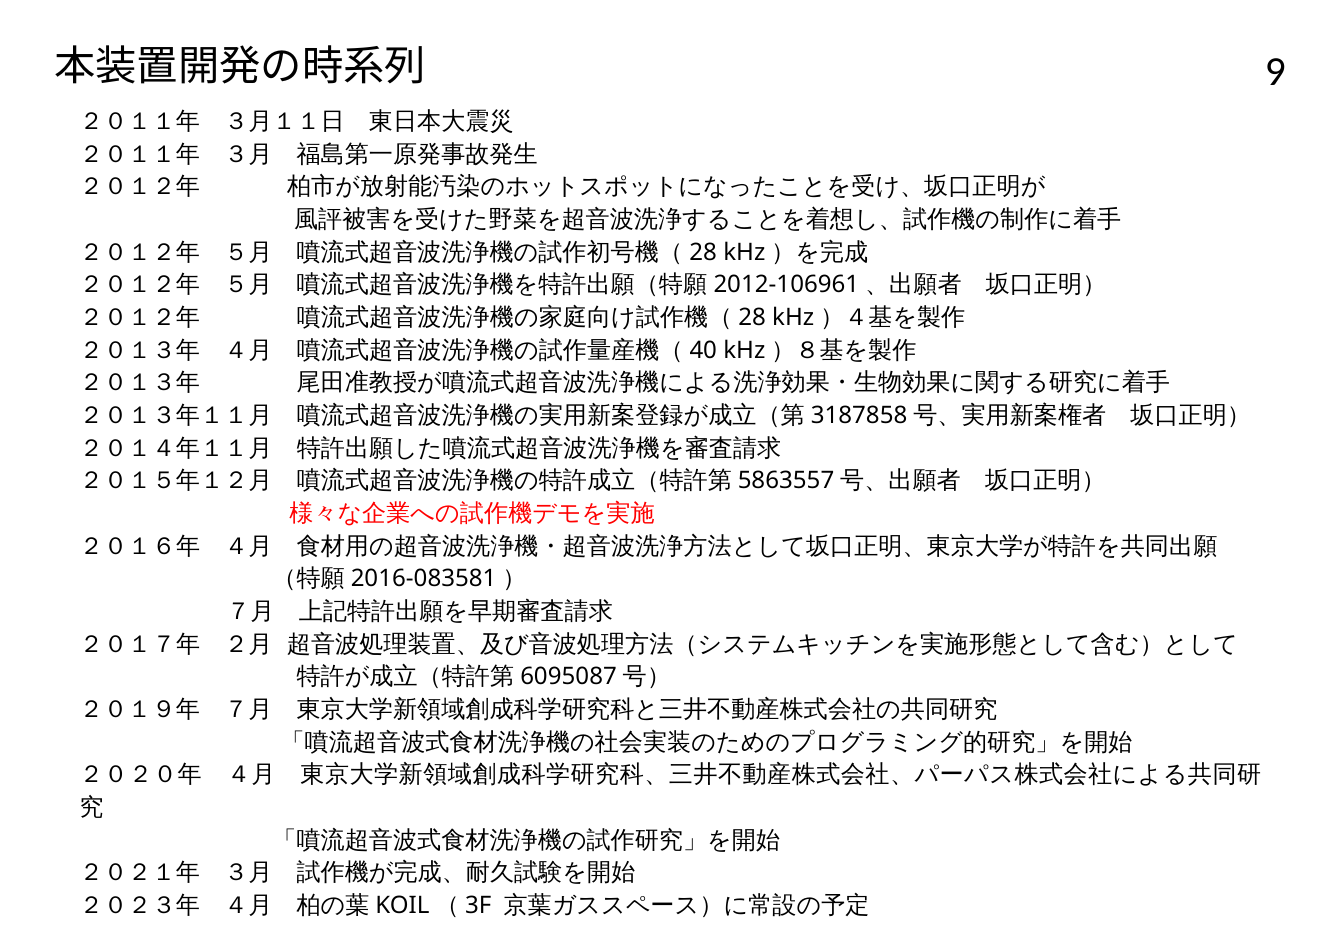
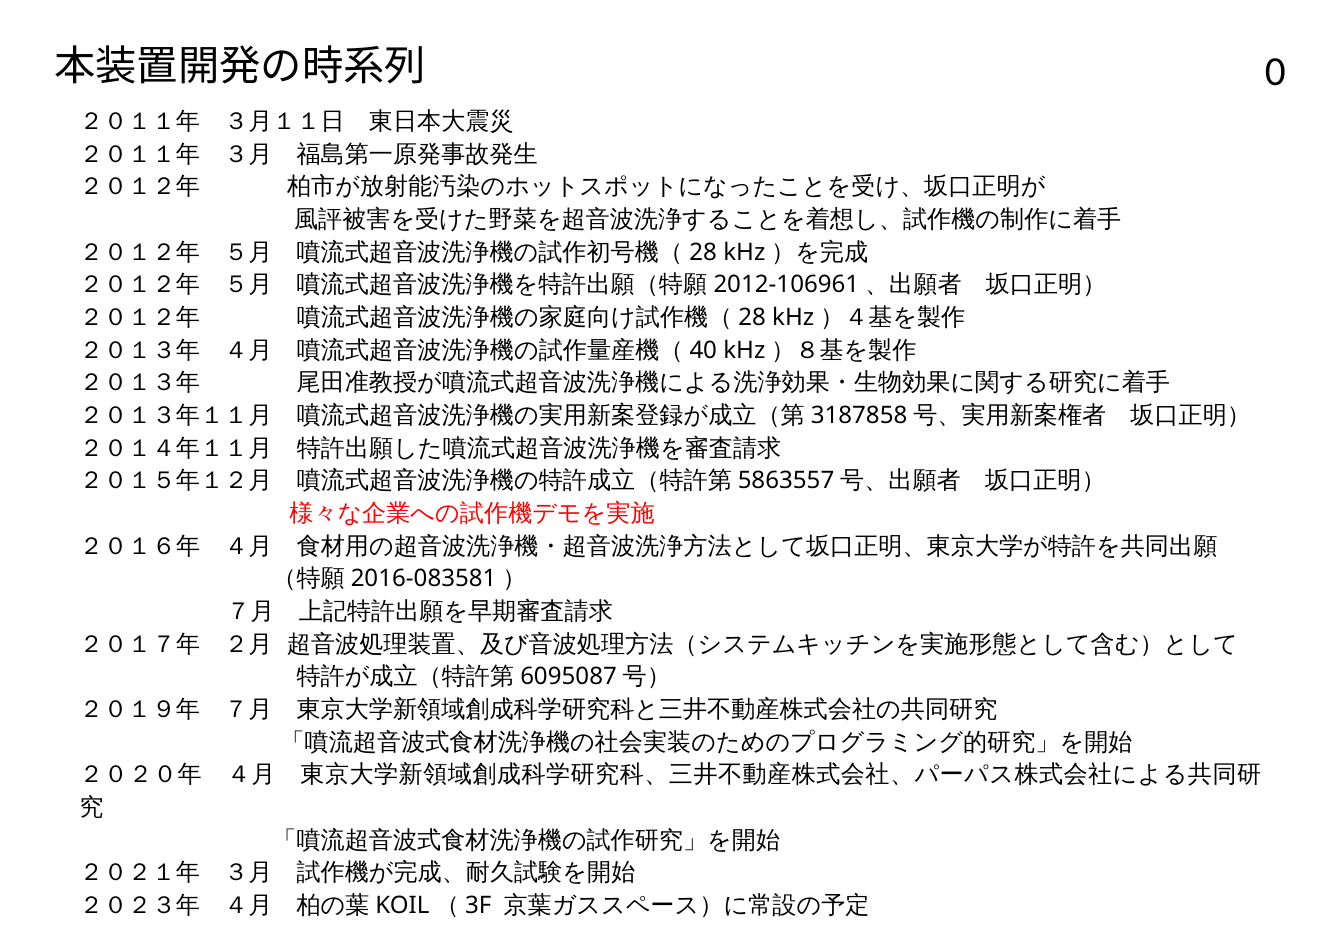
9: 9 -> 0
